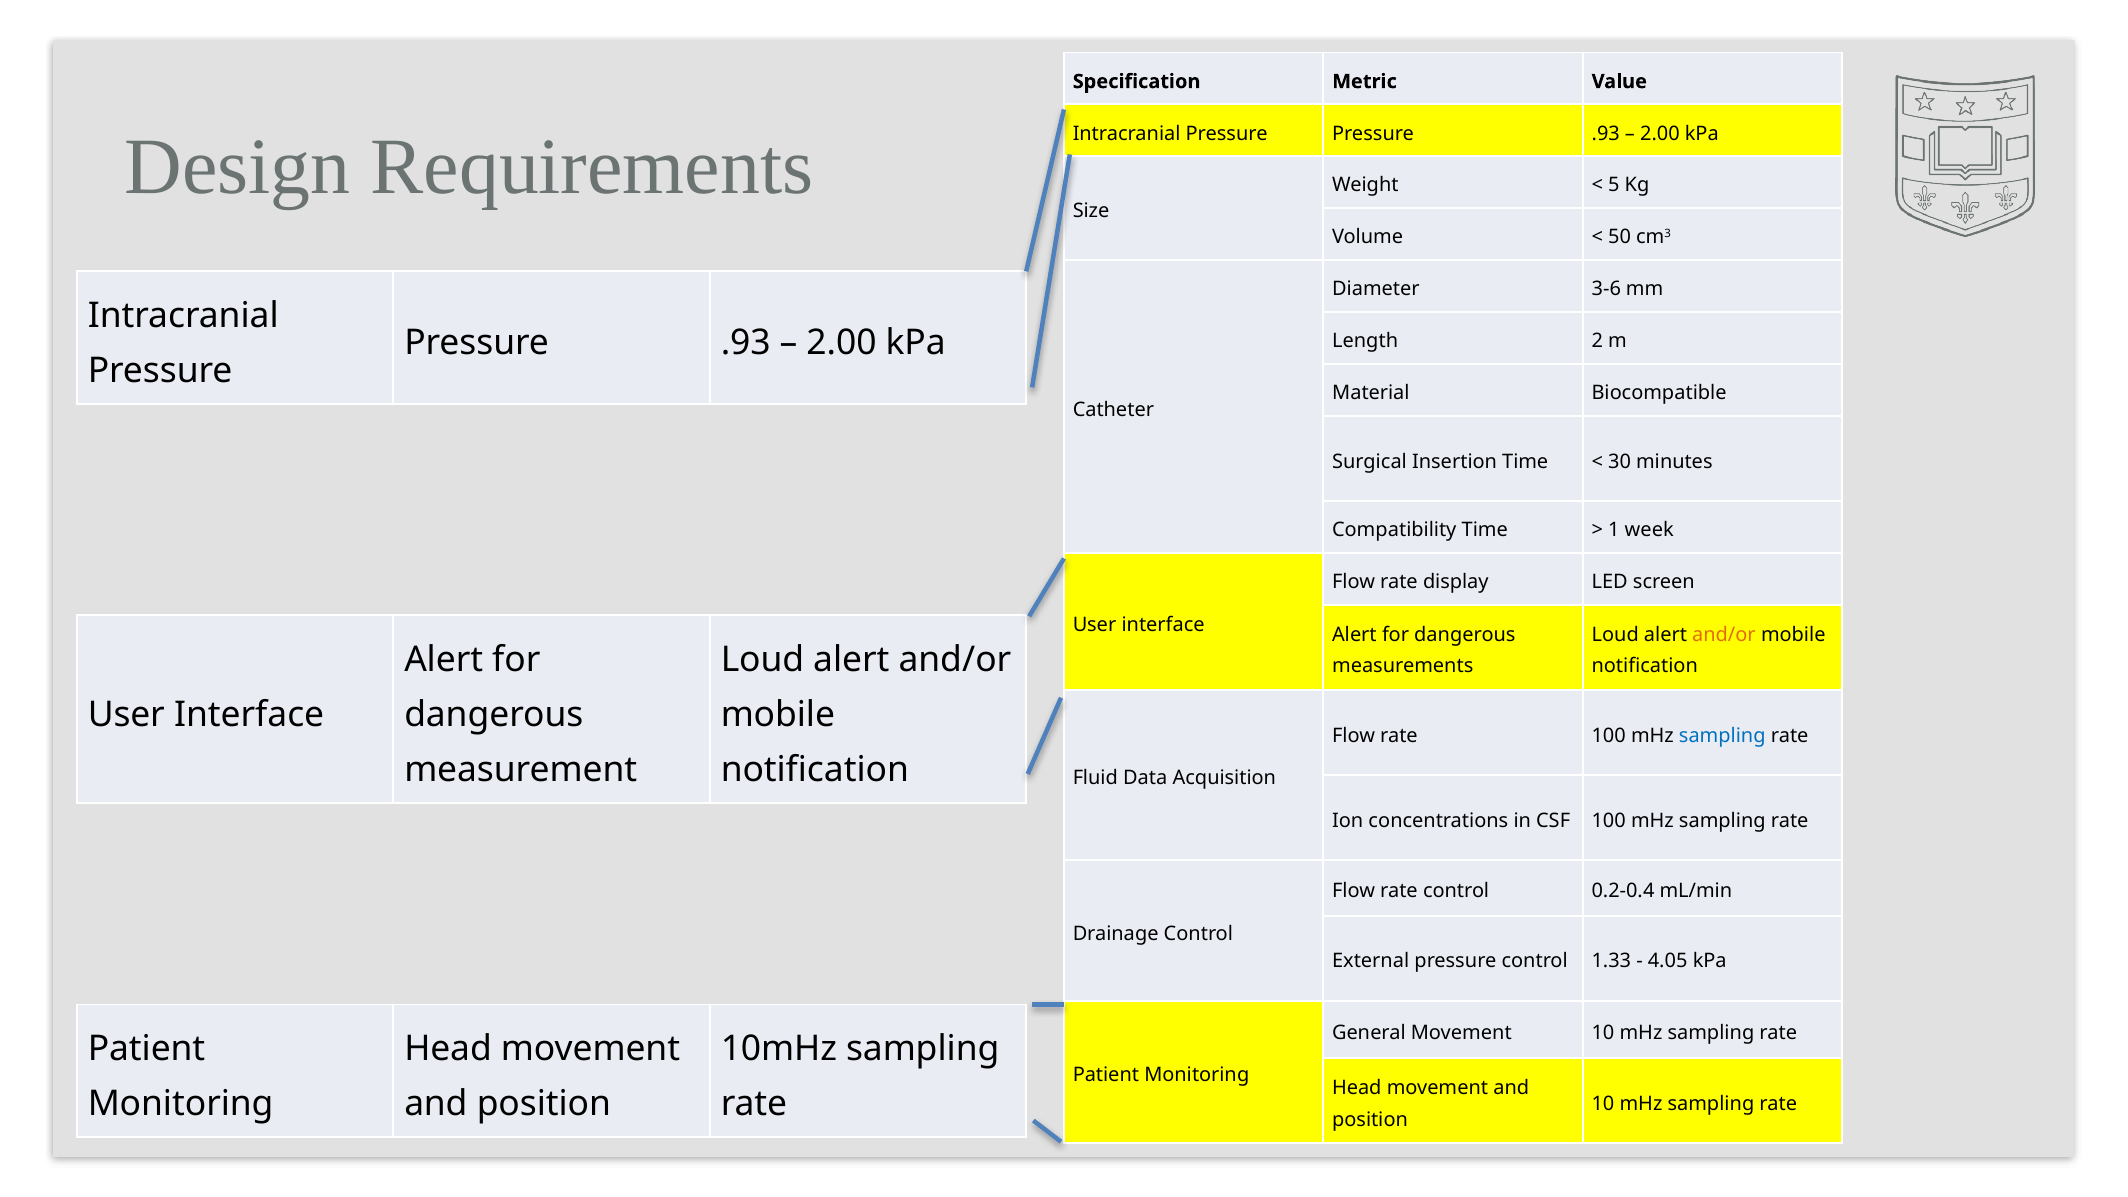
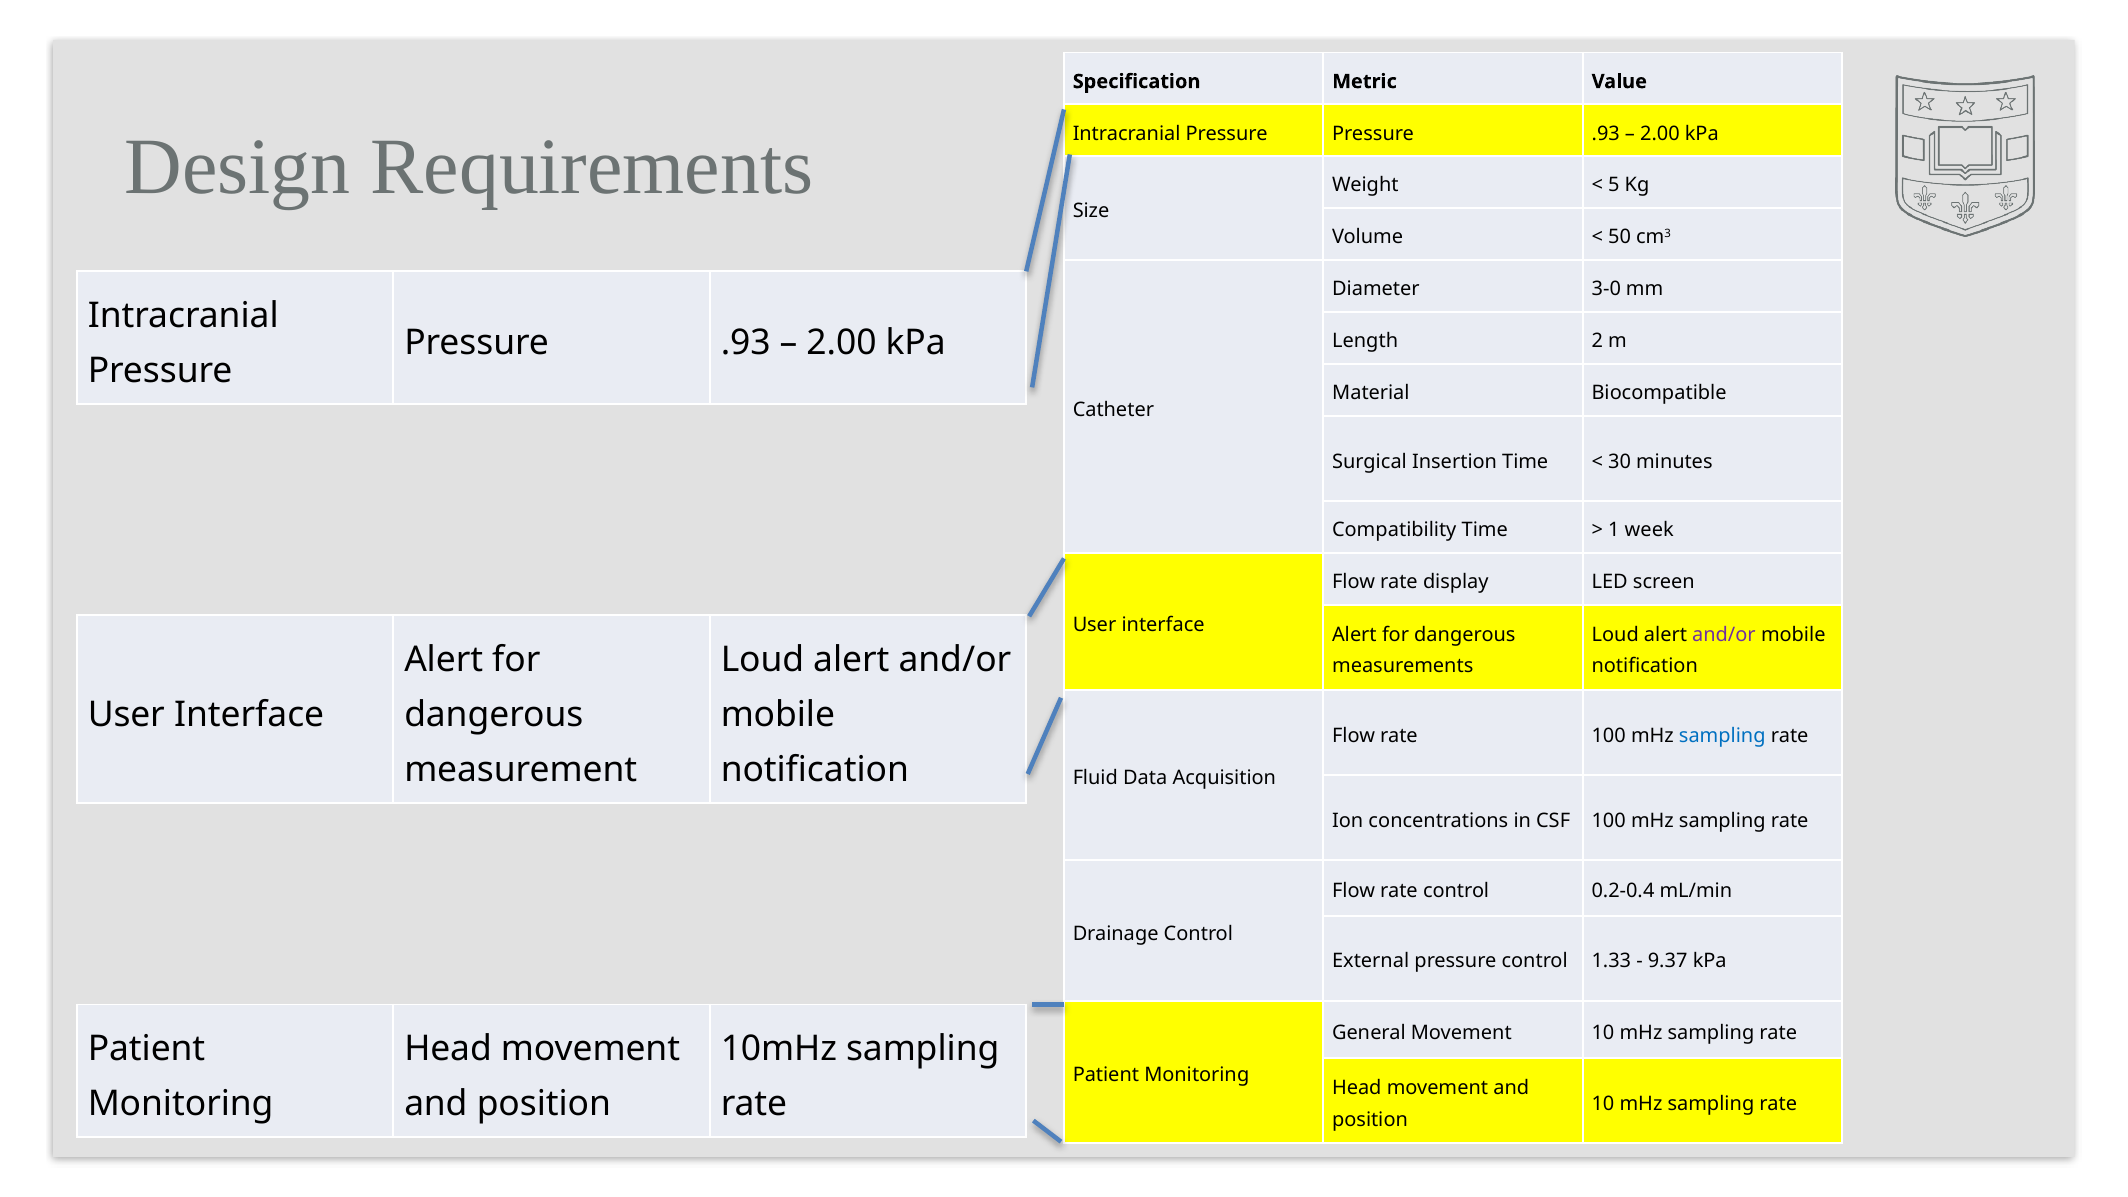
3-6: 3-6 -> 3-0
and/or at (1724, 635) colour: orange -> purple
4.05: 4.05 -> 9.37
